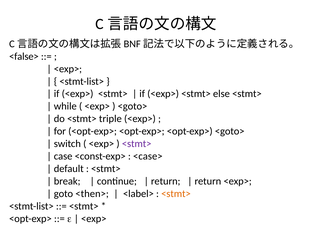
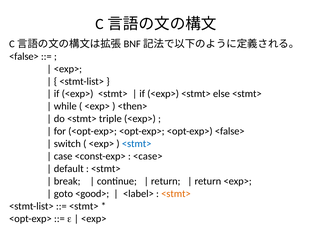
<goto> at (132, 106): <goto> -> <then>
<opt-exp> <goto>: <goto> -> <false>
<stmt> at (137, 144) colour: purple -> blue
<then>: <then> -> <good>
